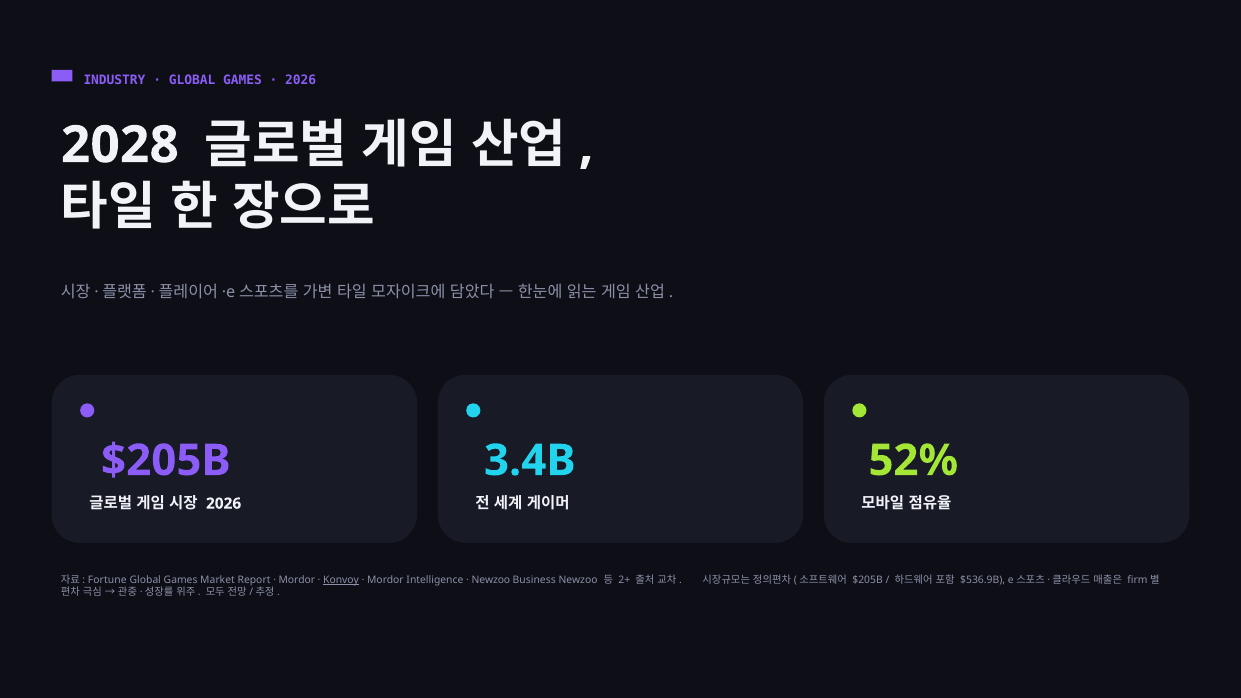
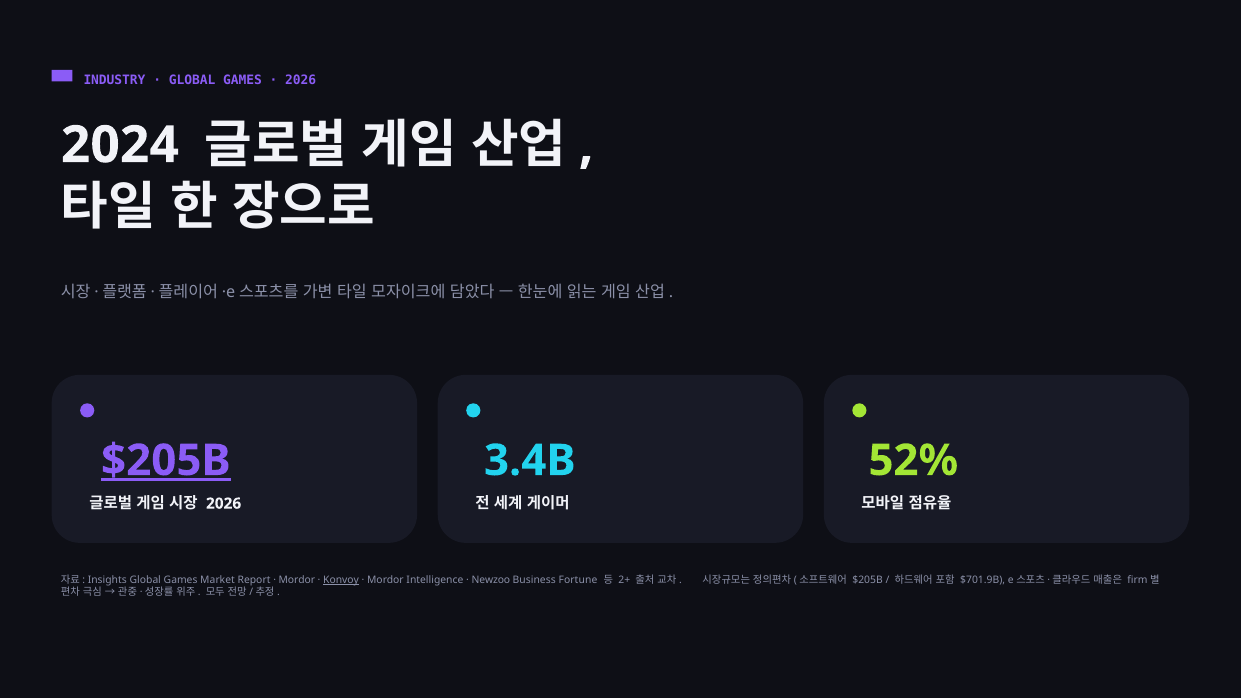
2028: 2028 -> 2024
$205B at (166, 461) underline: none -> present
Fortune: Fortune -> Insights
Business Newzoo: Newzoo -> Fortune
$536.9B: $536.9B -> $701.9B
